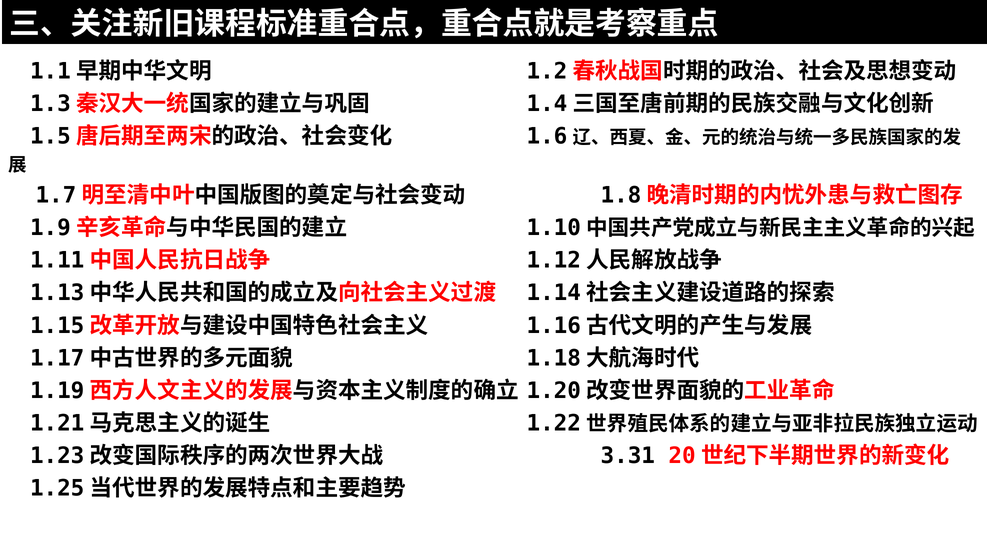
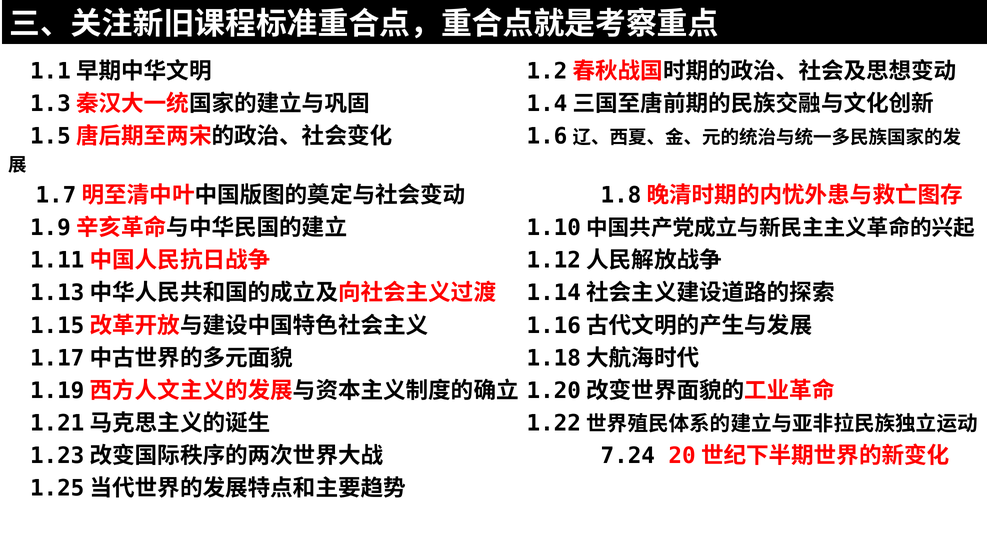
3.31: 3.31 -> 7.24
